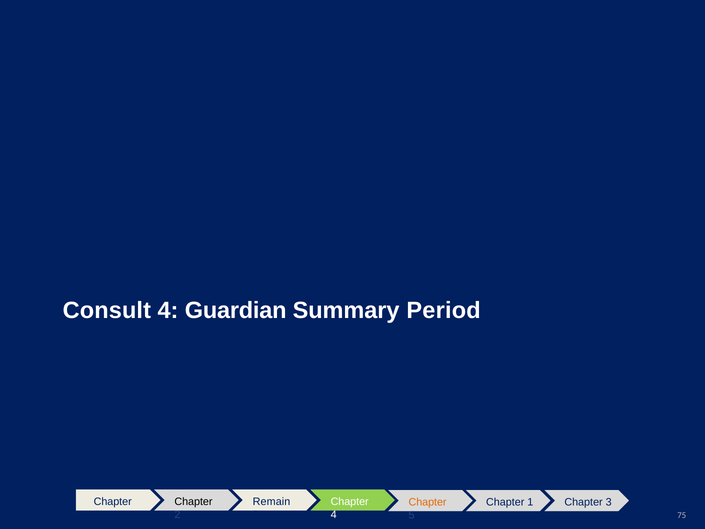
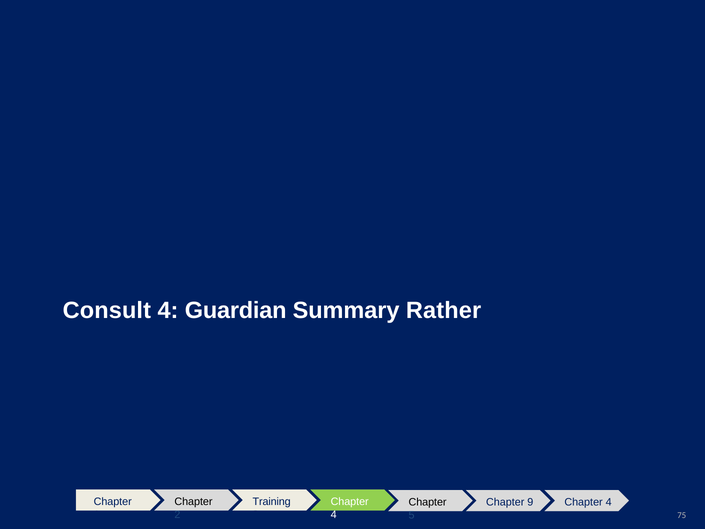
Period: Period -> Rather
Remain: Remain -> Training
1 at (530, 502): 1 -> 9
3 at (609, 502): 3 -> 4
Chapter at (428, 502) colour: orange -> black
